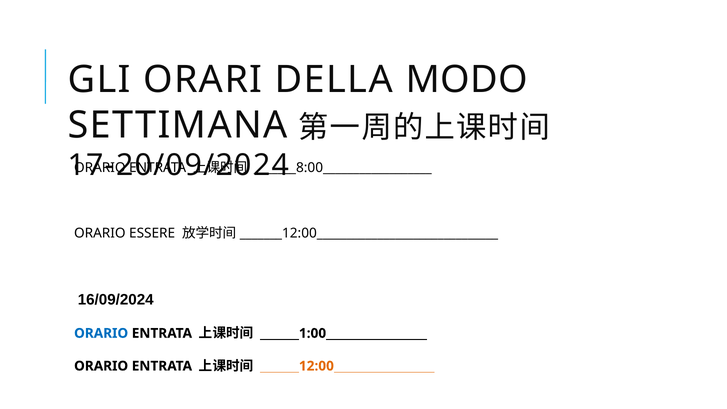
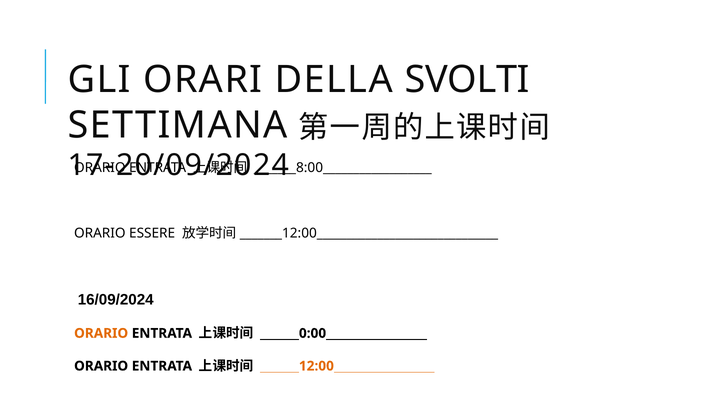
MODO: MODO -> SVOLTI
ORARIO at (101, 333) colour: blue -> orange
_______1:00__________________: _______1:00__________________ -> _______0:00__________________
